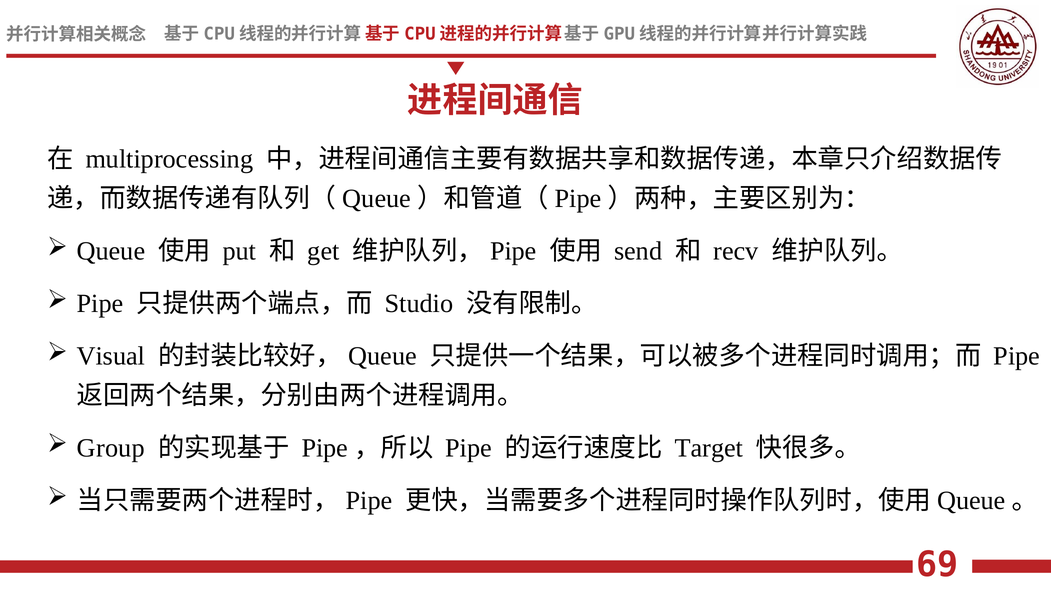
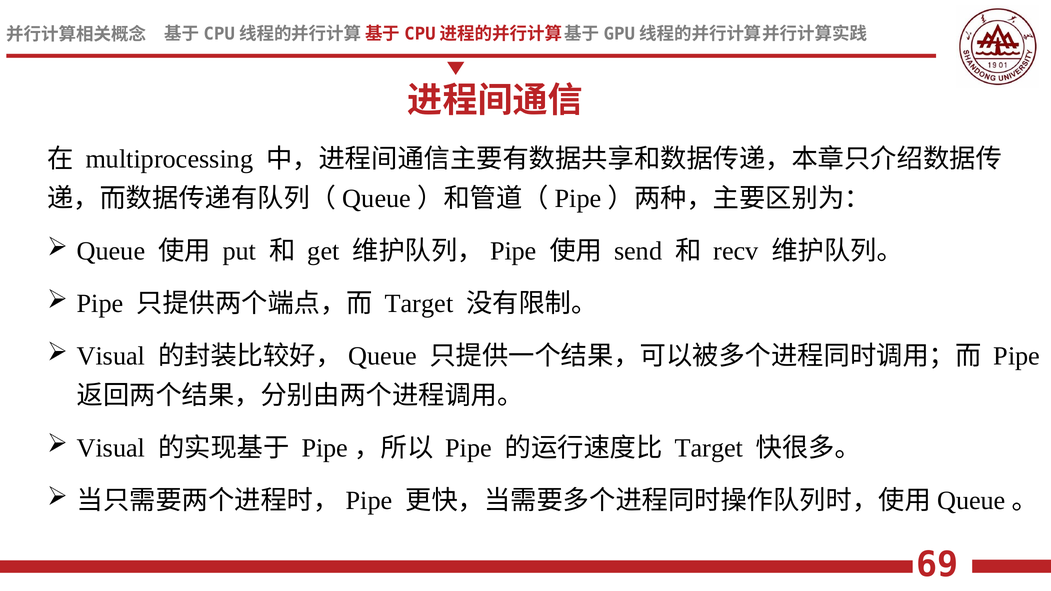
Studio at (419, 304): Studio -> Target
Group at (111, 448): Group -> Visual
